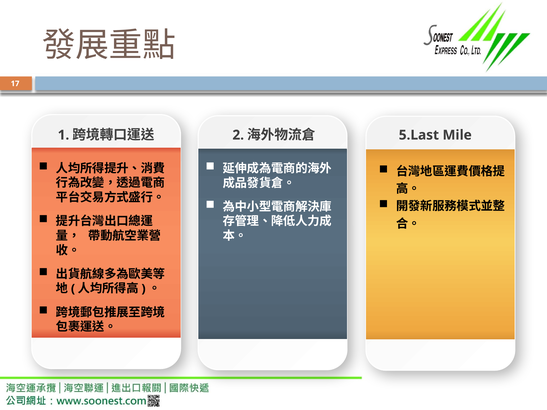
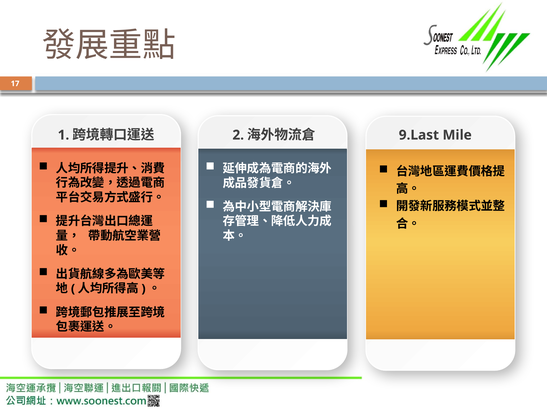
5.Last: 5.Last -> 9.Last
